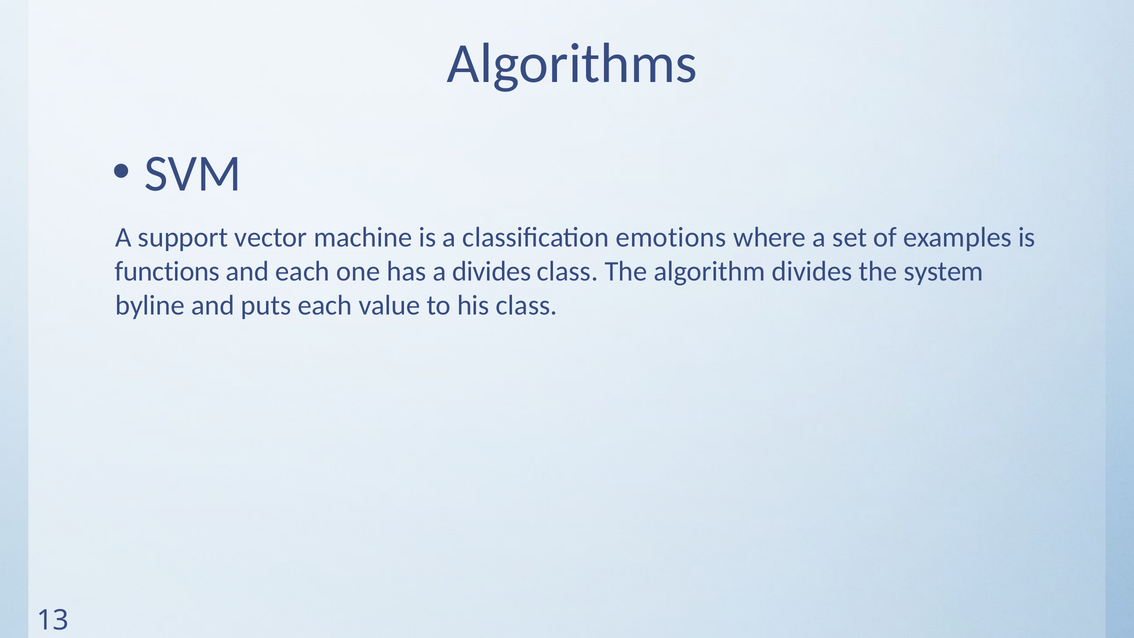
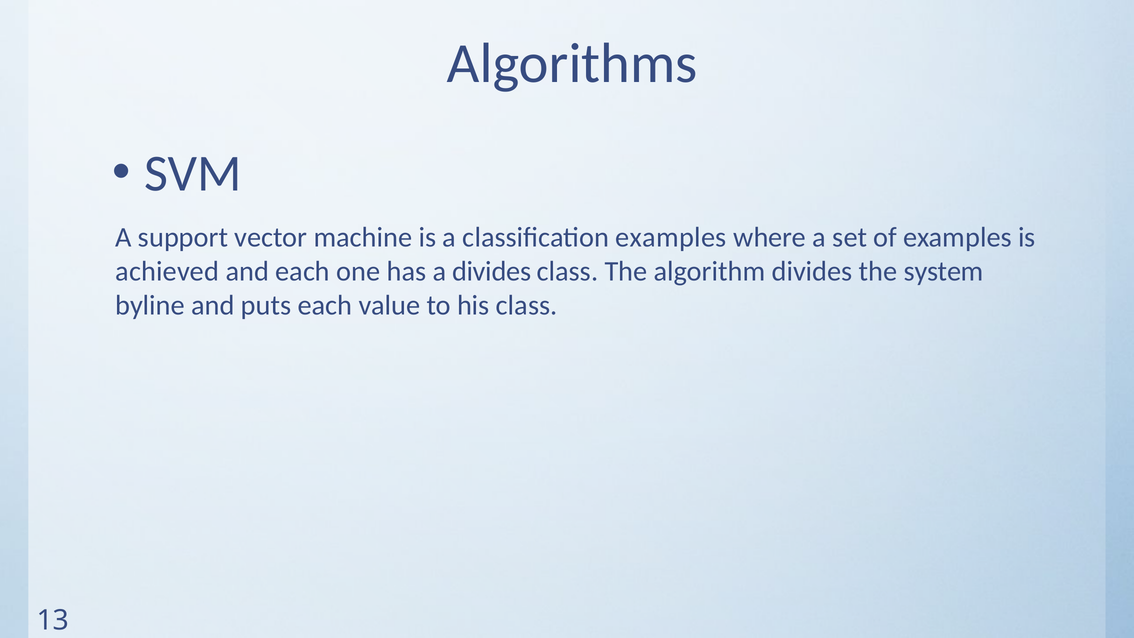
classification emotions: emotions -> examples
functions: functions -> achieved
